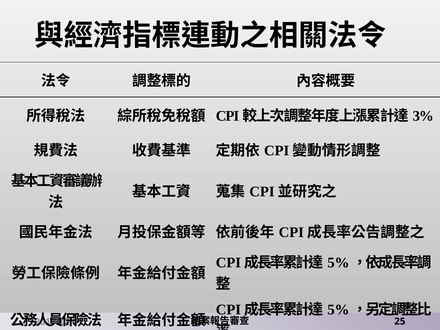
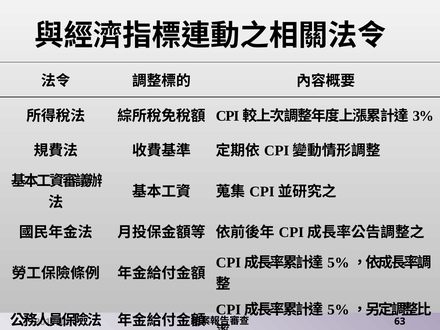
25: 25 -> 63
